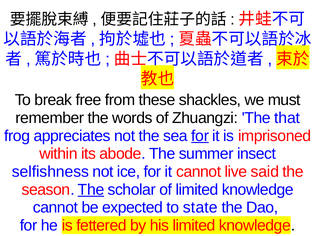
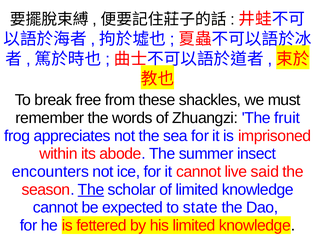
that: that -> fruit
for at (200, 136) underline: present -> none
selfishness: selfishness -> encounters
